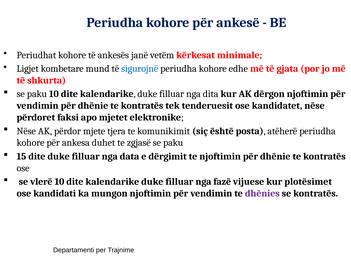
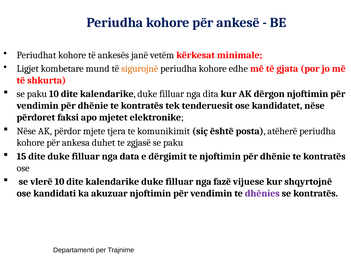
sigurojnë colour: blue -> orange
plotësimet: plotësimet -> shqyrtojnë
mungon: mungon -> akuzuar
